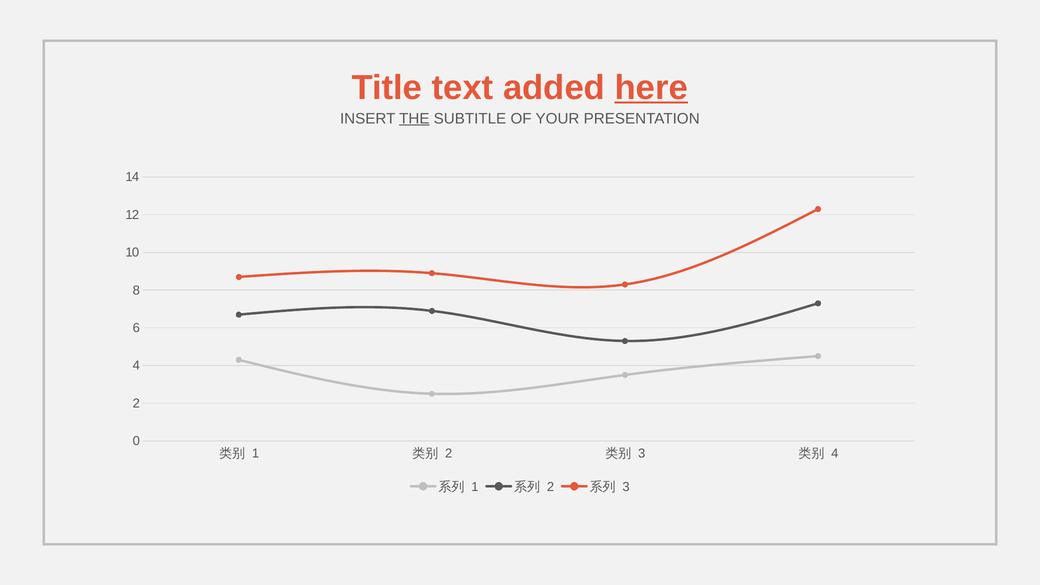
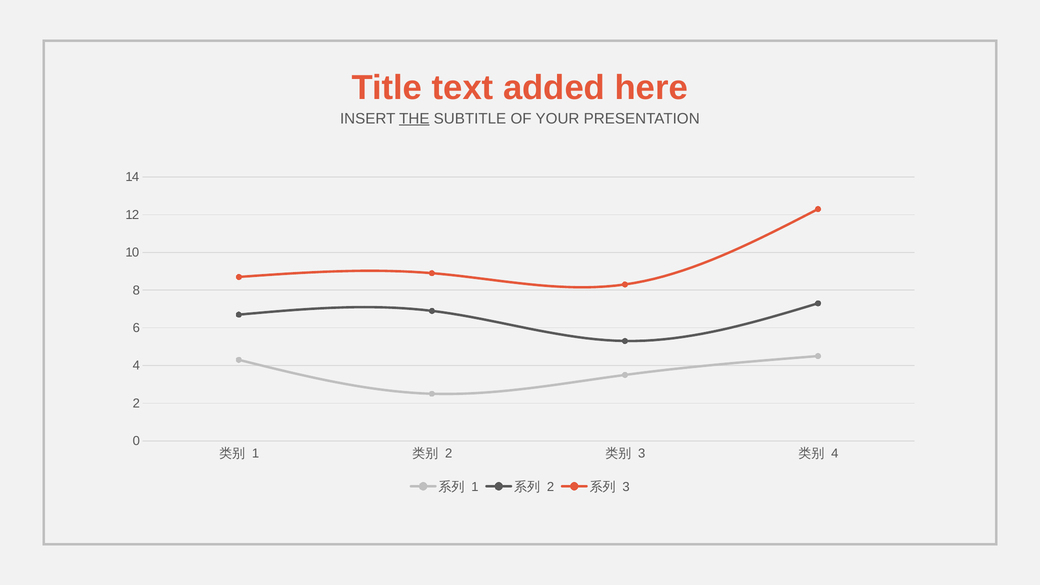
here underline: present -> none
